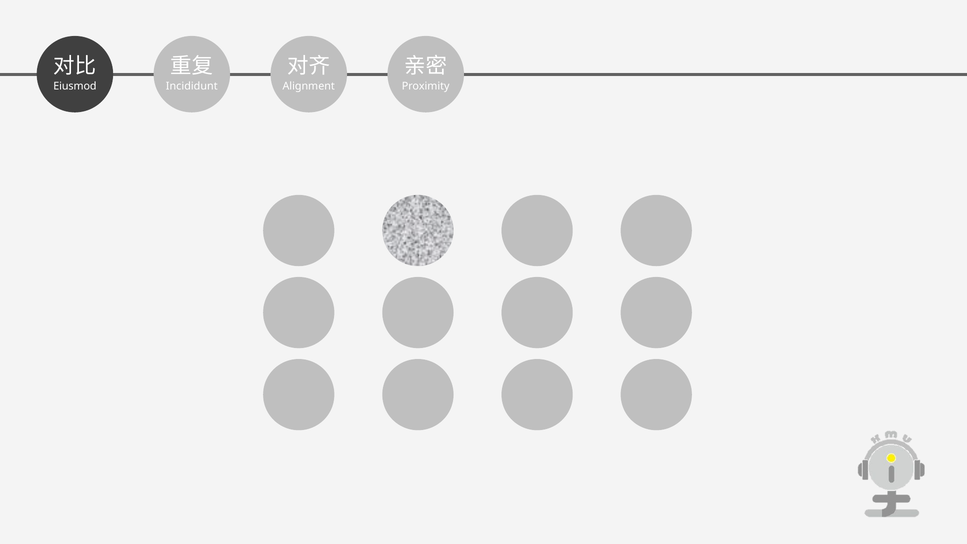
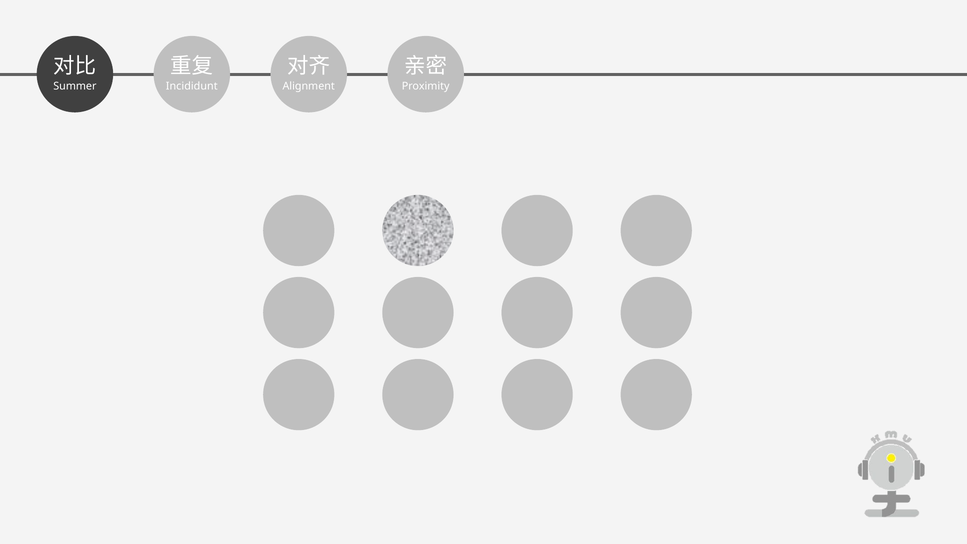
Eiusmod: Eiusmod -> Summer
